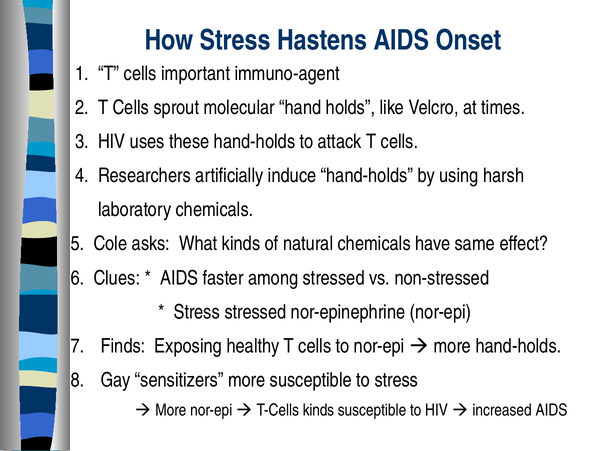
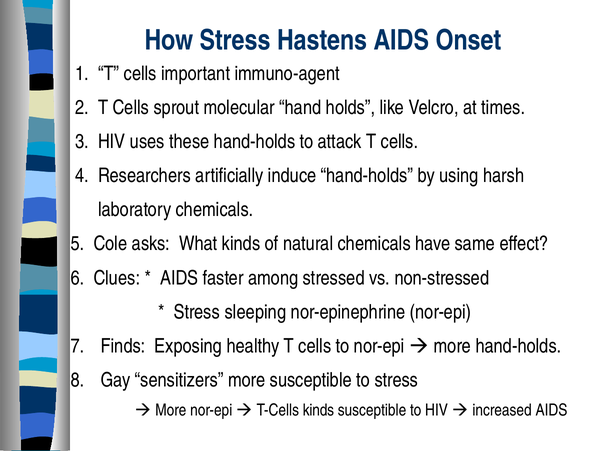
Stress stressed: stressed -> sleeping
